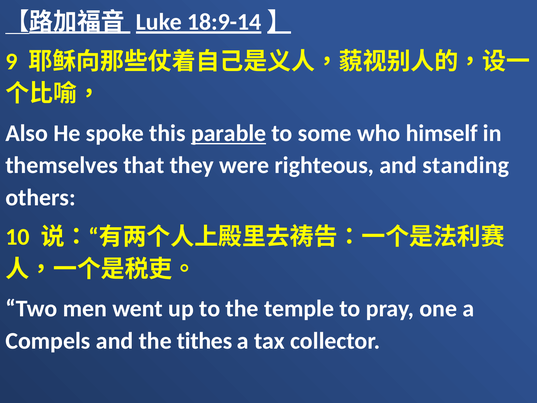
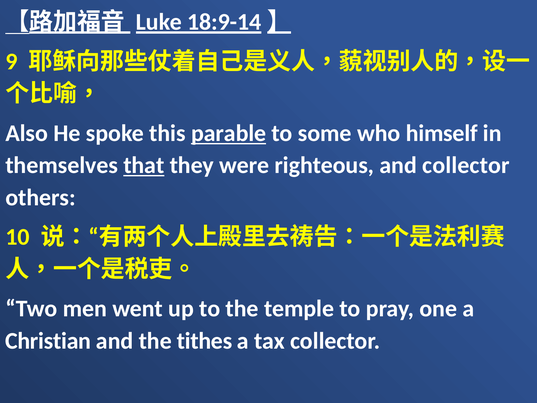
that underline: none -> present
and standing: standing -> collector
Compels: Compels -> Christian
